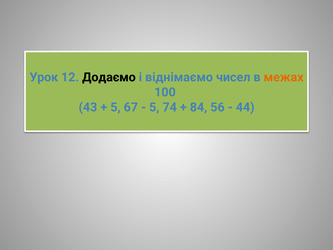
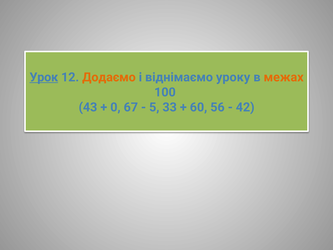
Урок underline: none -> present
Додаємо colour: black -> orange
чисел: чисел -> уроку
5 at (115, 107): 5 -> 0
74: 74 -> 33
84: 84 -> 60
44: 44 -> 42
